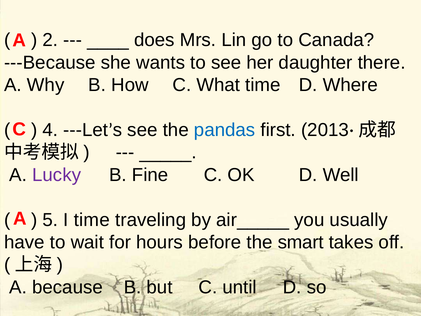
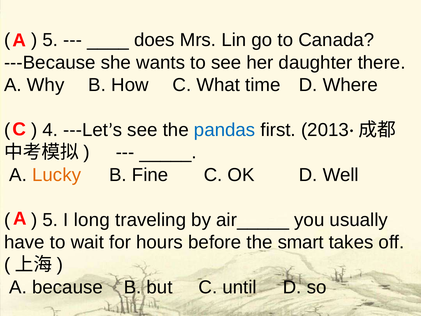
2 at (50, 40): 2 -> 5
Lucky colour: purple -> orange
I time: time -> long
